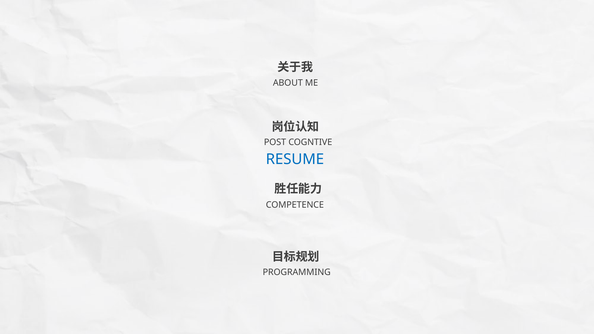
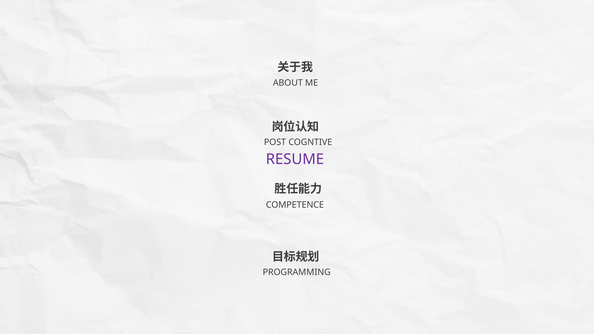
RESUME colour: blue -> purple
